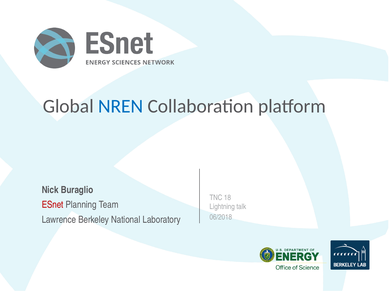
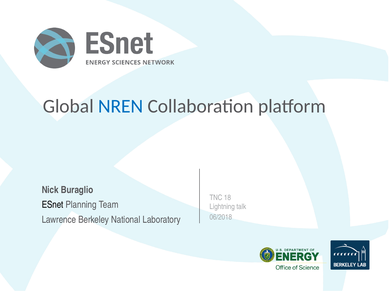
ESnet colour: red -> black
